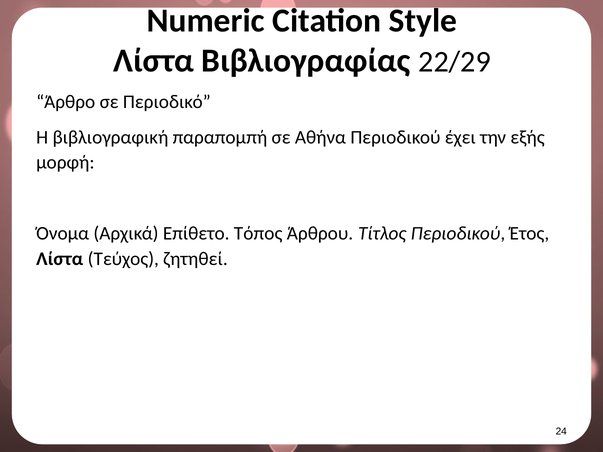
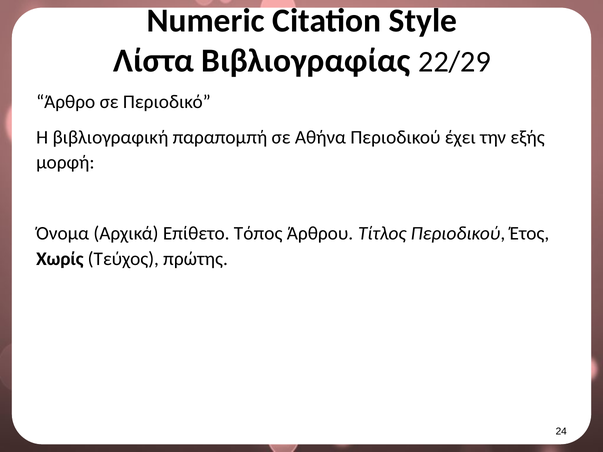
Λίστα at (60, 259): Λίστα -> Χωρίς
ζητηθεί: ζητηθεί -> πρώτης
